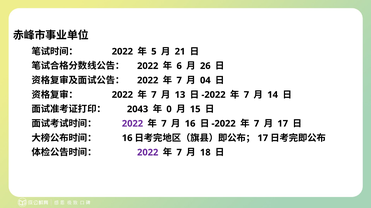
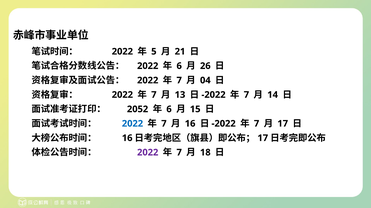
2043: 2043 -> 2052
0 at (169, 110): 0 -> 6
2022 at (132, 124) colour: purple -> blue
